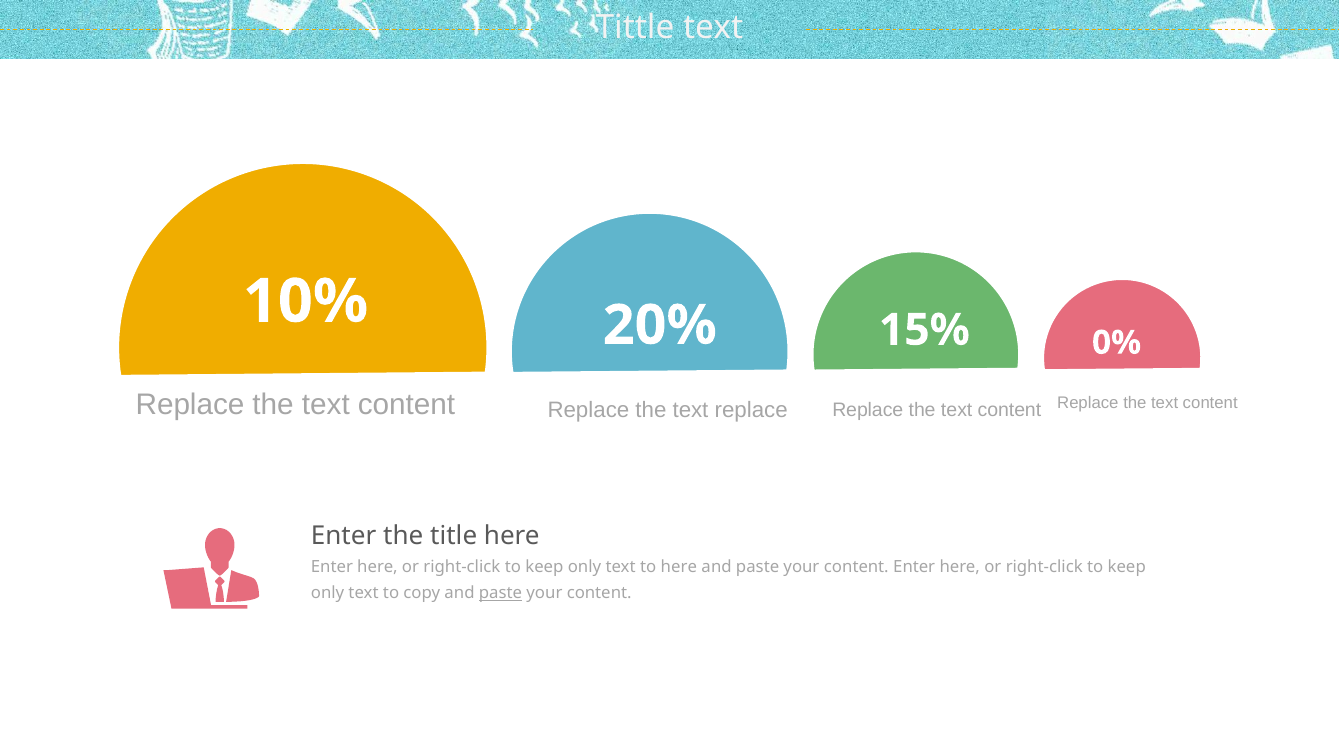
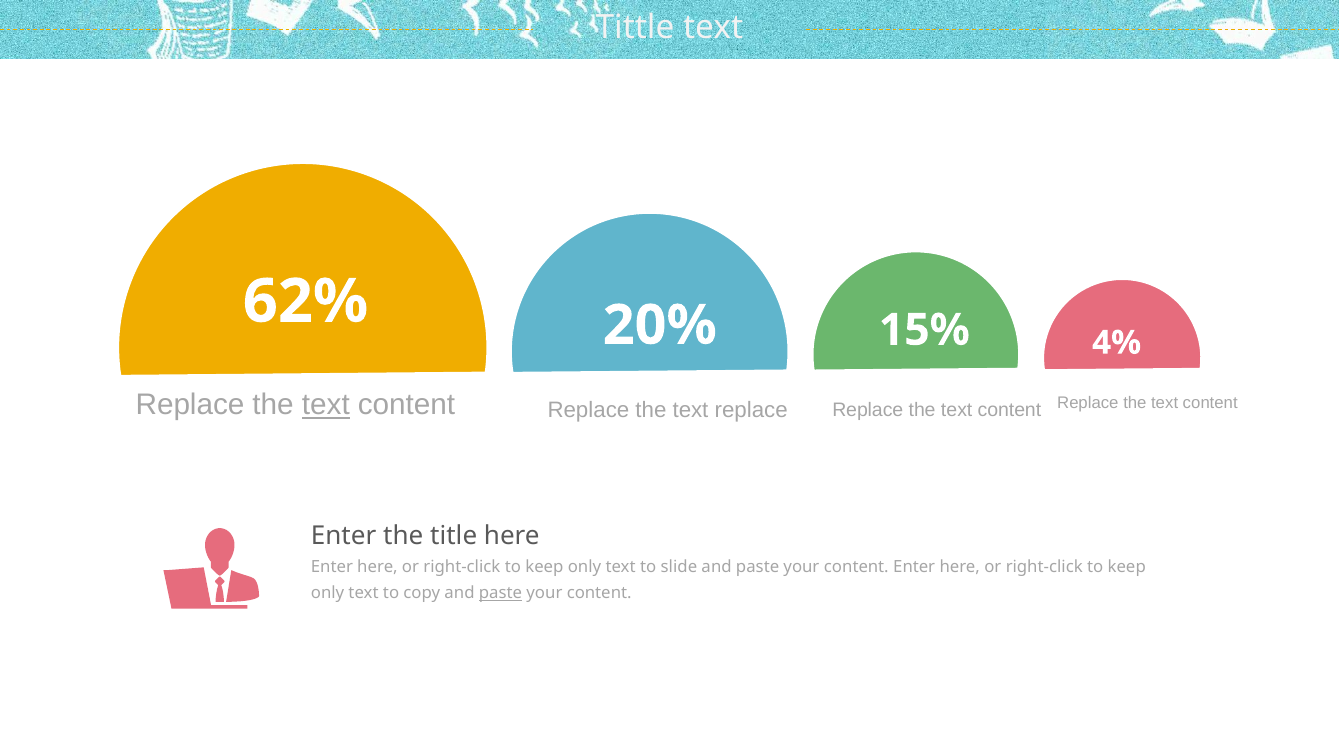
10%: 10% -> 62%
0%: 0% -> 4%
text at (326, 405) underline: none -> present
to here: here -> slide
